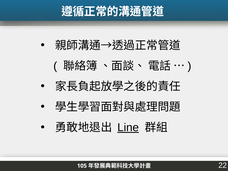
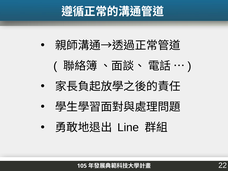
Line underline: present -> none
